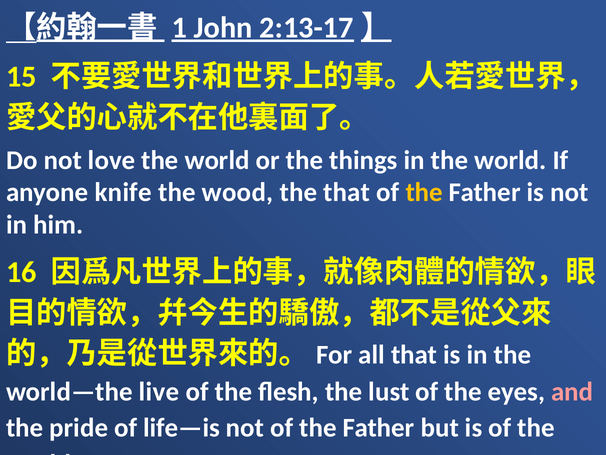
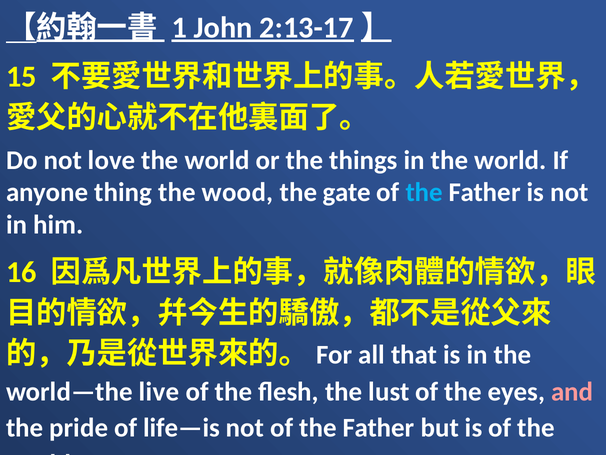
knife: knife -> thing
the that: that -> gate
the at (424, 192) colour: yellow -> light blue
